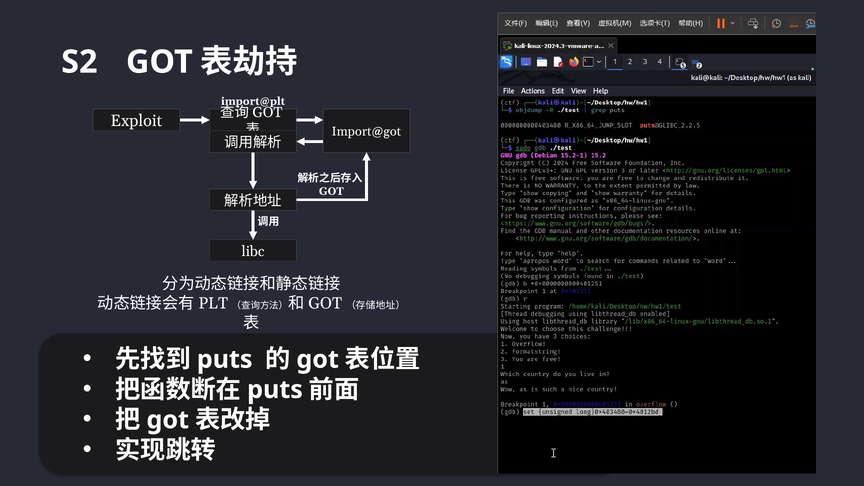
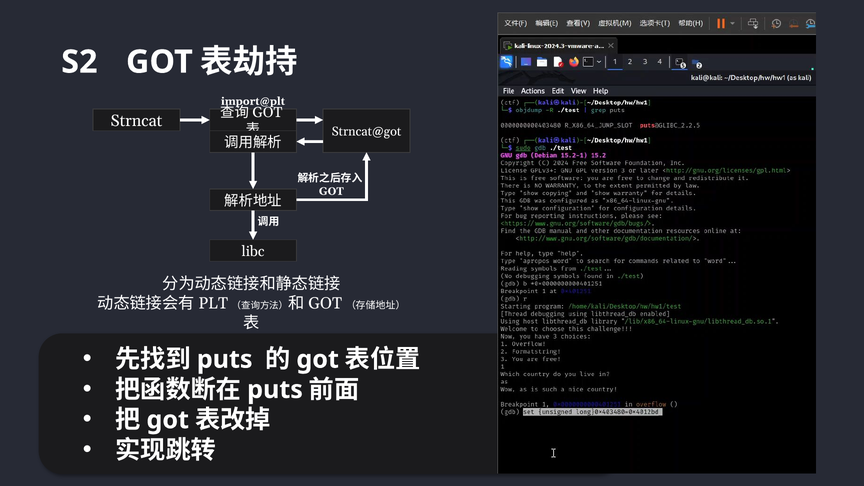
Exploit: Exploit -> Strncat
Import@got: Import@got -> Strncat@got
